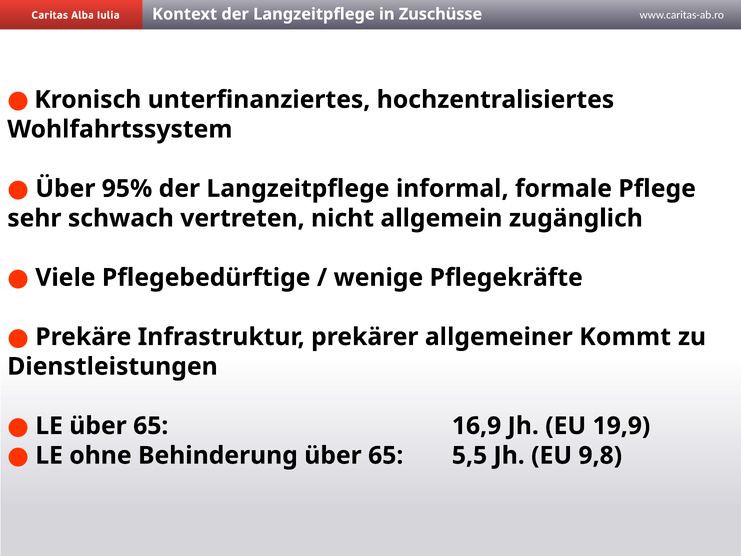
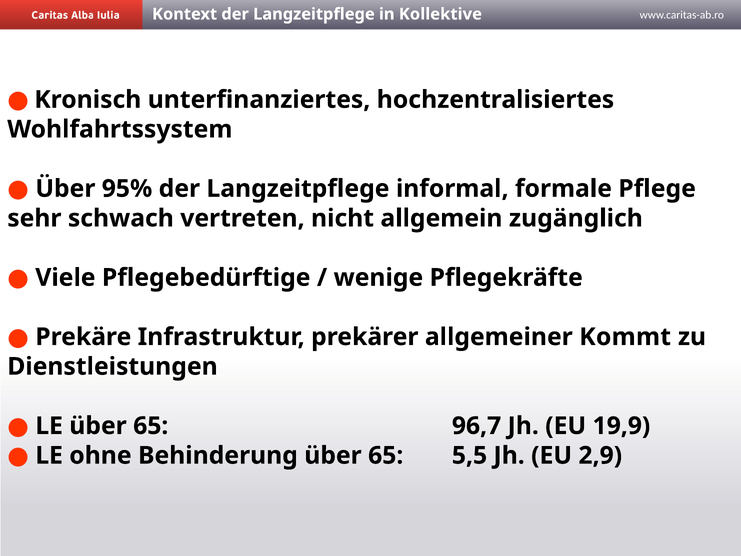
Zuschüsse: Zuschüsse -> Kollektive
16,9: 16,9 -> 96,7
9,8: 9,8 -> 2,9
